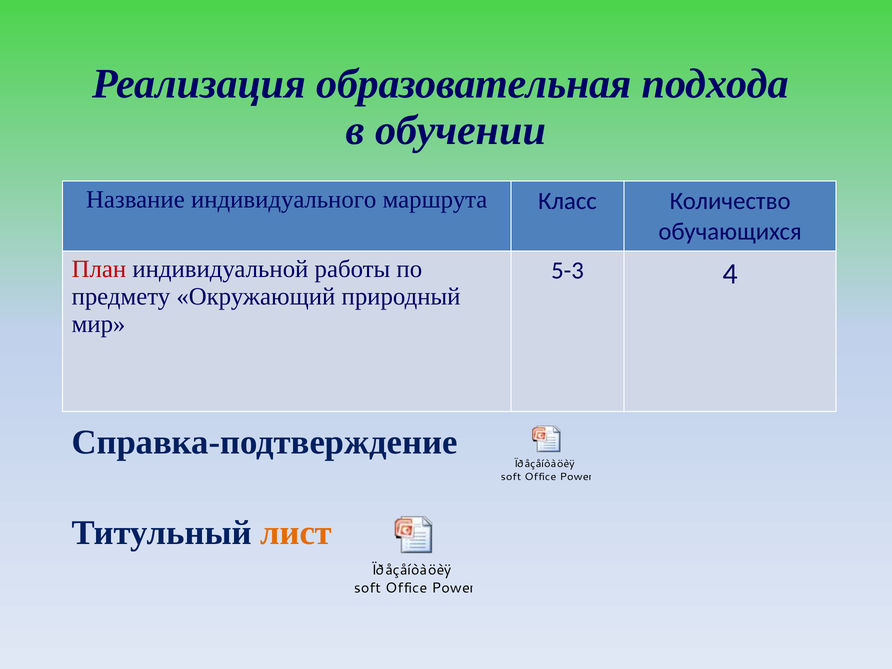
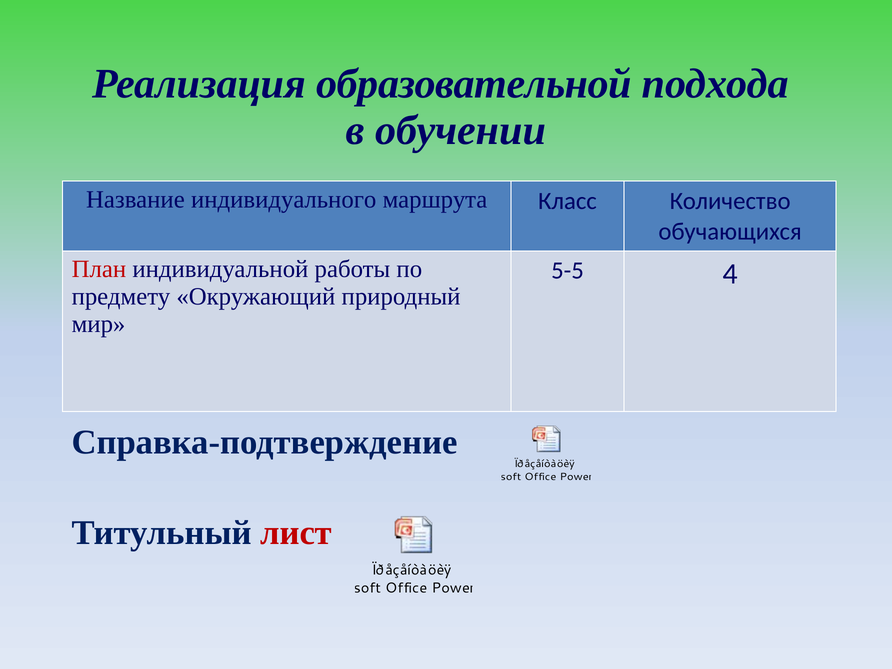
образовательная: образовательная -> образовательной
5-3: 5-3 -> 5-5
лист colour: orange -> red
